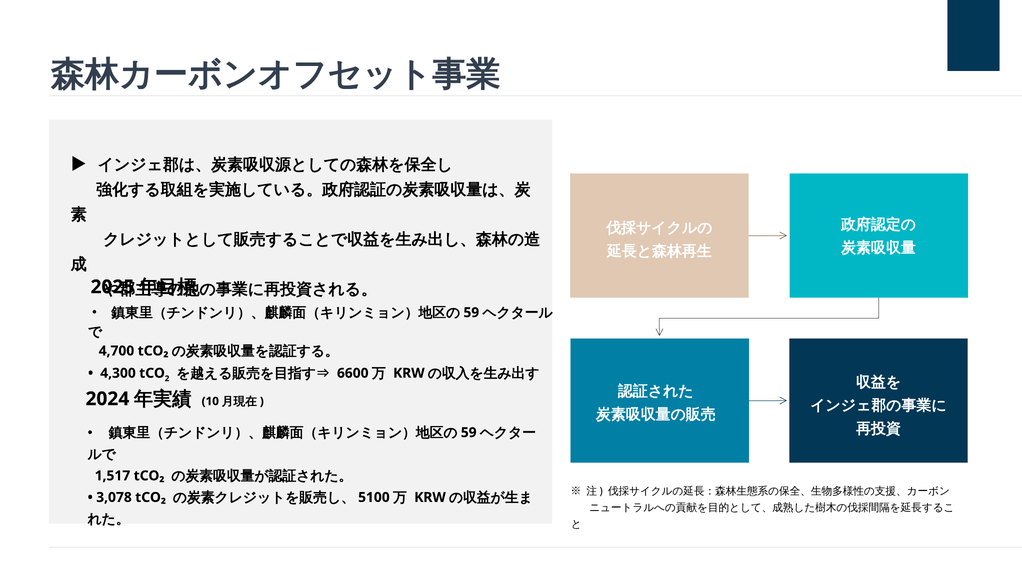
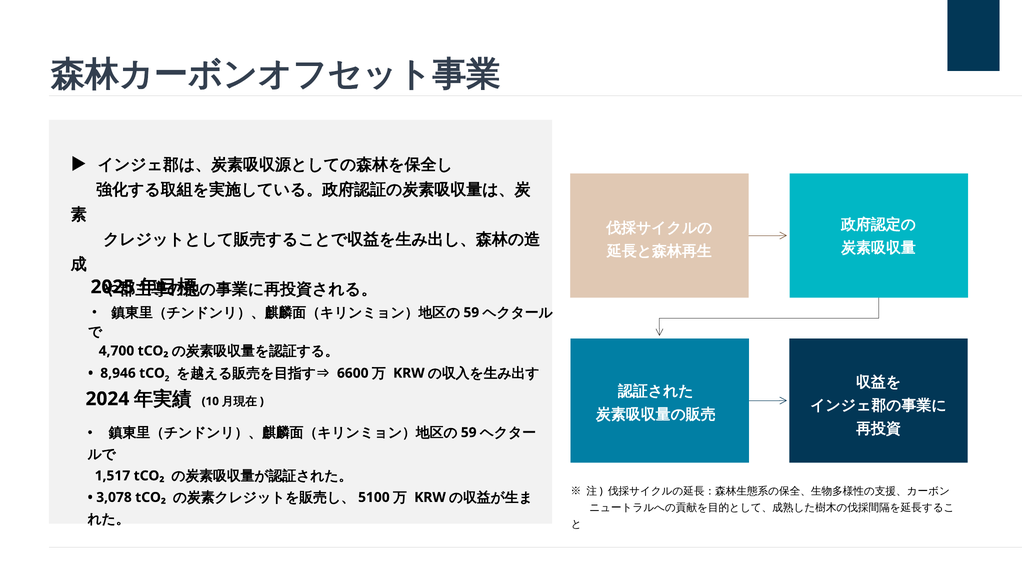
4,300: 4,300 -> 8,946
